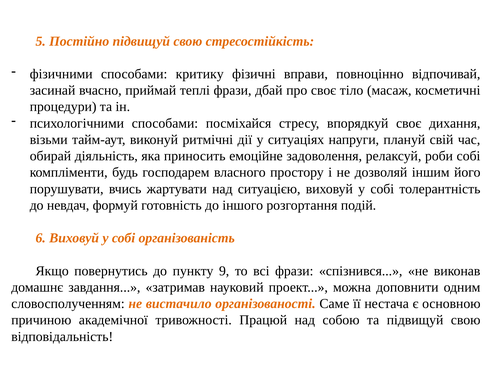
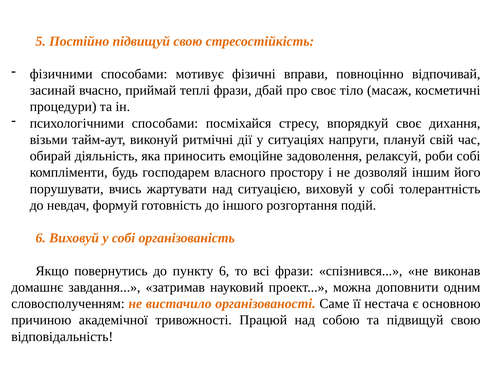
критику: критику -> мотивує
пункту 9: 9 -> 6
